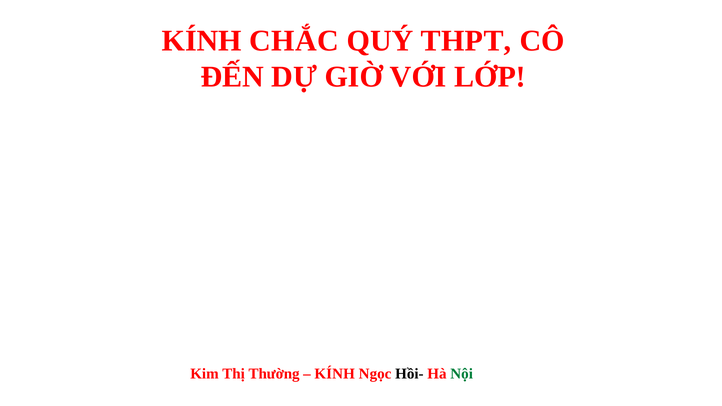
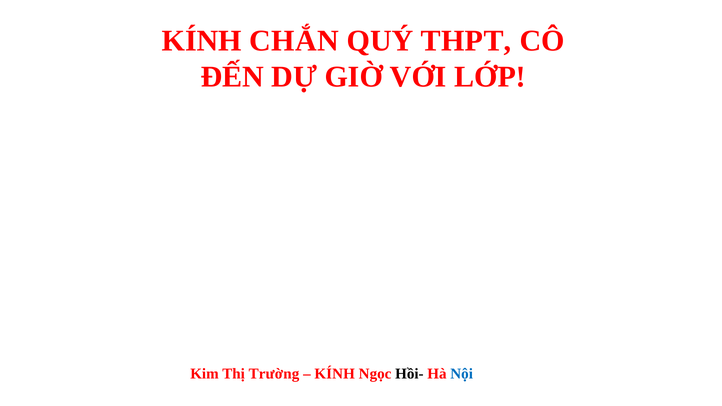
CHẮC: CHẮC -> CHẮN
Thường: Thường -> Trường
Nội colour: green -> blue
